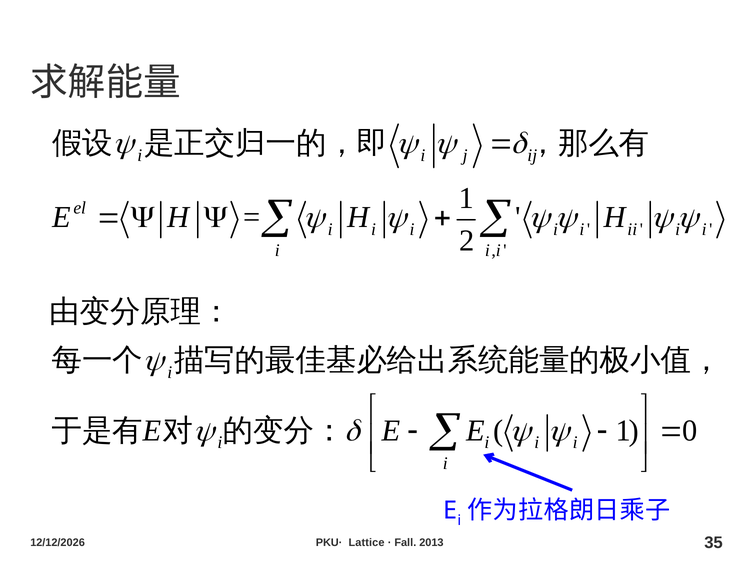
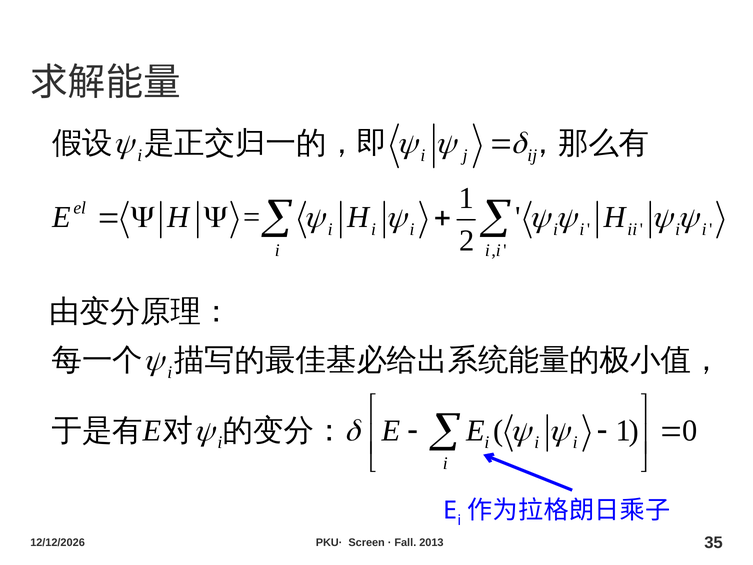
Lattice: Lattice -> Screen
